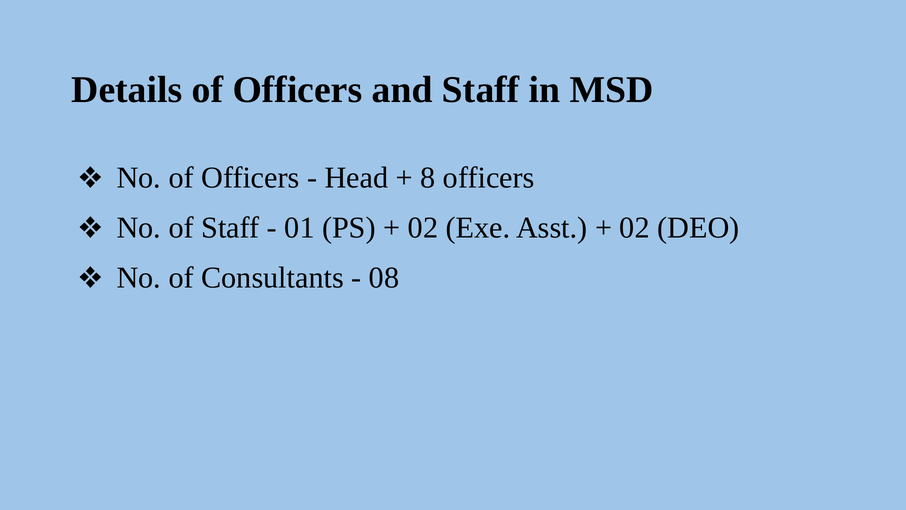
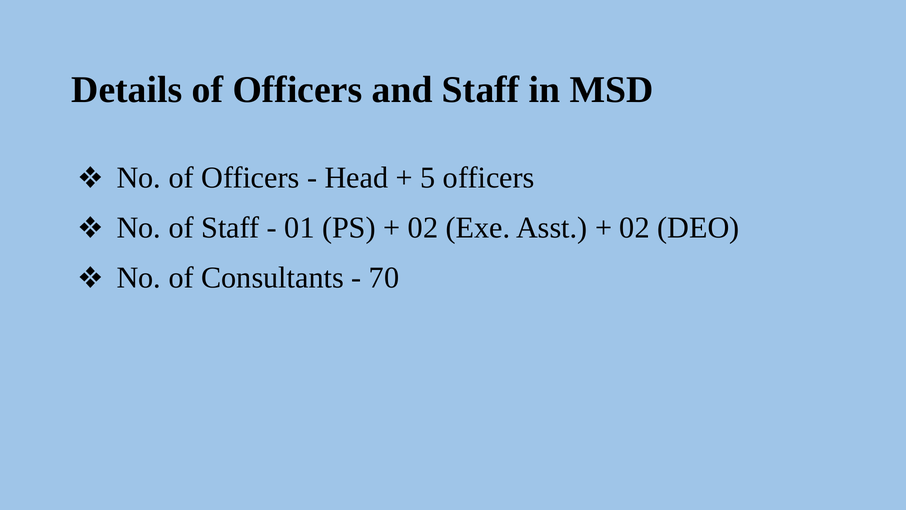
8: 8 -> 5
08: 08 -> 70
